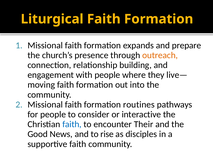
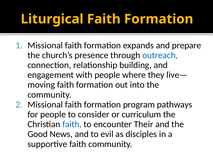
outreach colour: orange -> blue
routines: routines -> program
interactive: interactive -> curriculum
rise: rise -> evil
